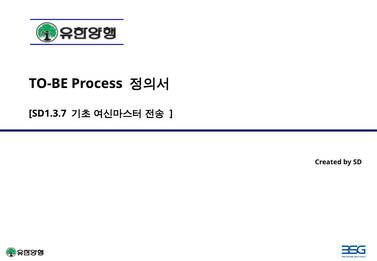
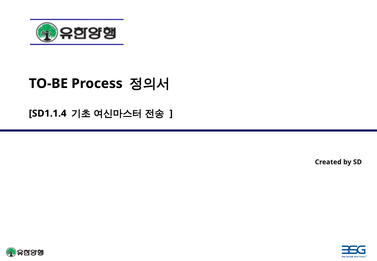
SD1.3.7: SD1.3.7 -> SD1.1.4
